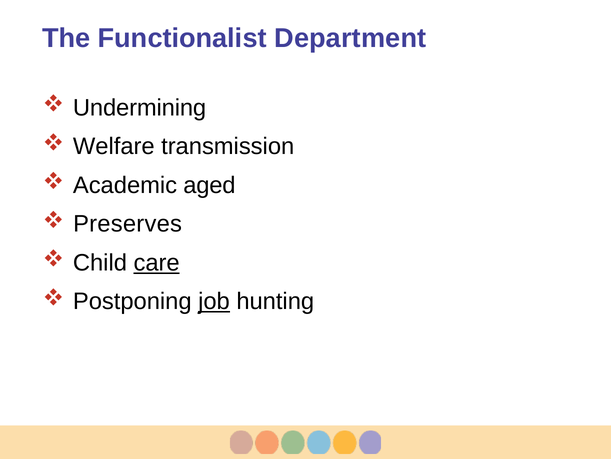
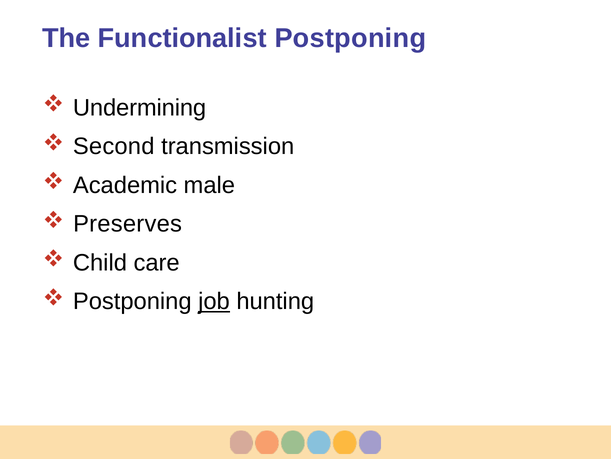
Functionalist Department: Department -> Postponing
Welfare: Welfare -> Second
aged: aged -> male
care underline: present -> none
